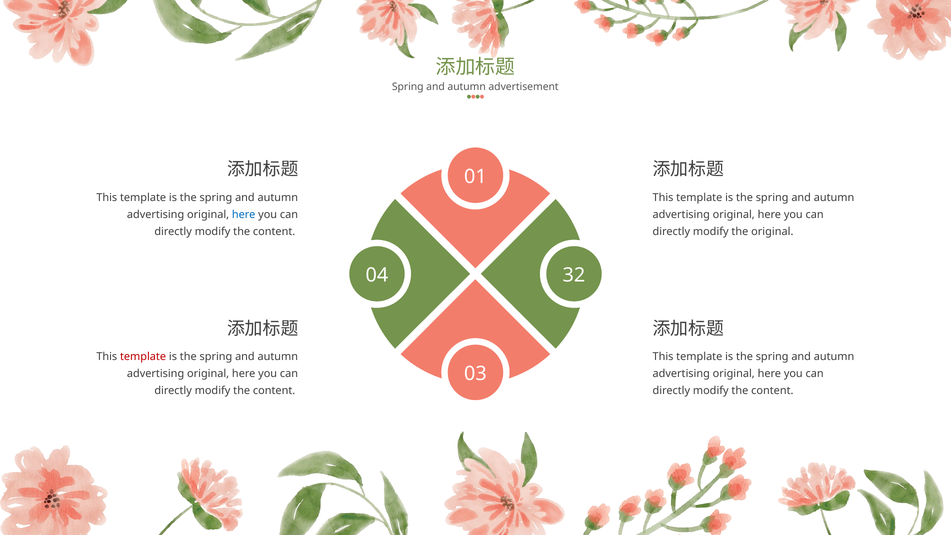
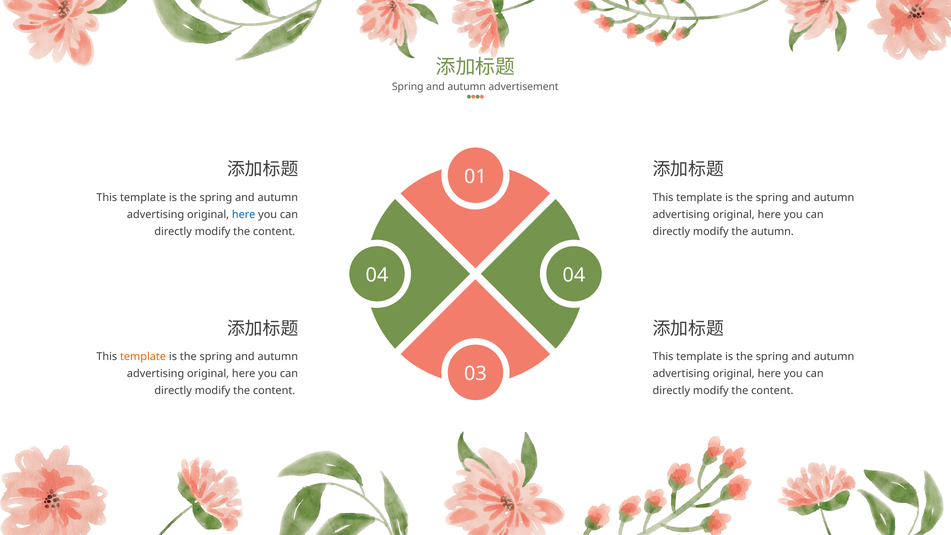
the original: original -> autumn
04 32: 32 -> 04
template at (143, 357) colour: red -> orange
